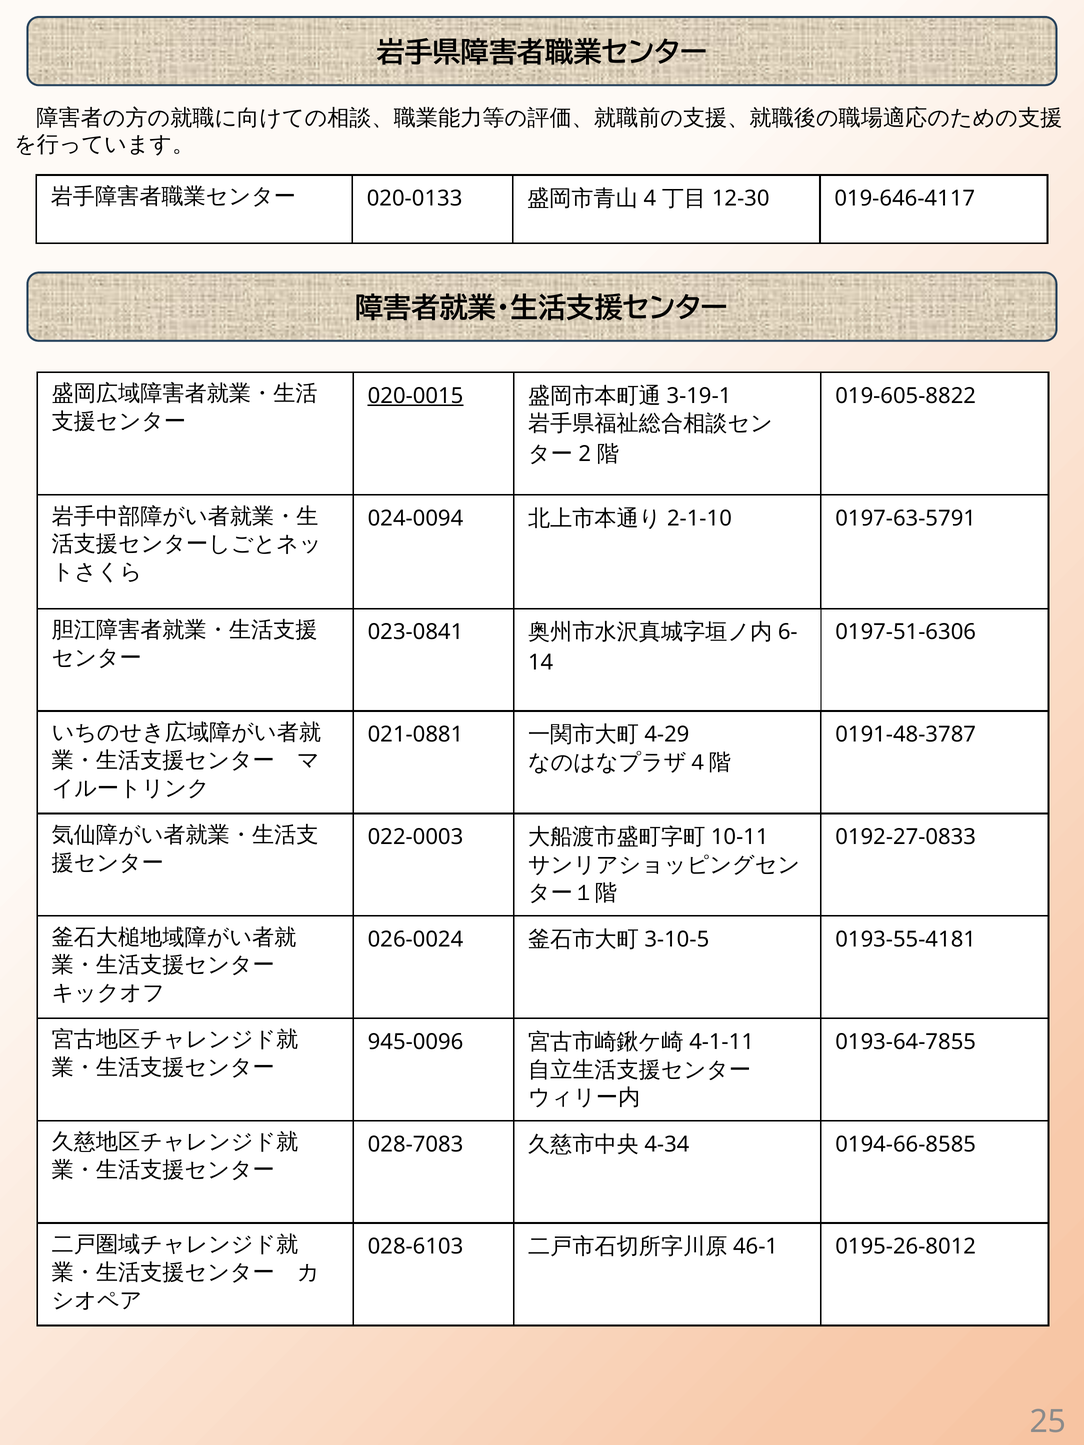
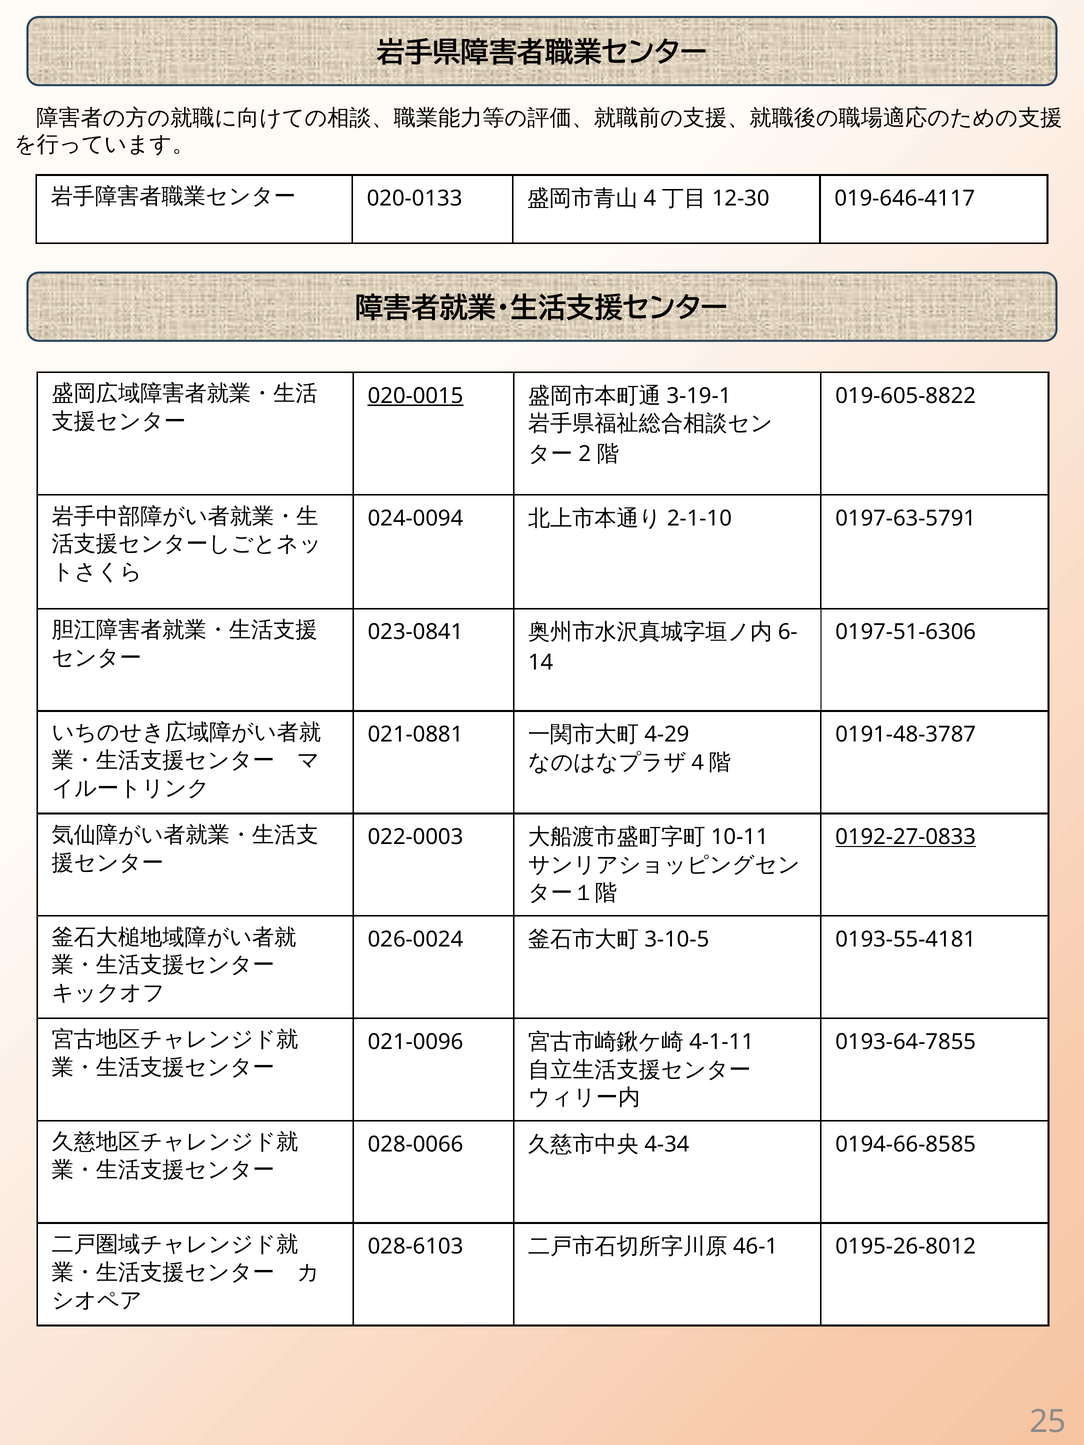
0192-27-0833 underline: none -> present
945-0096: 945-0096 -> 021-0096
028-7083: 028-7083 -> 028-0066
